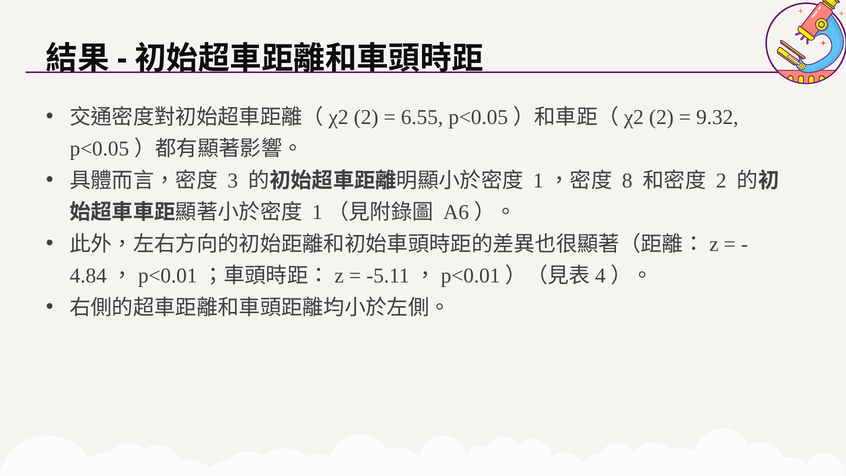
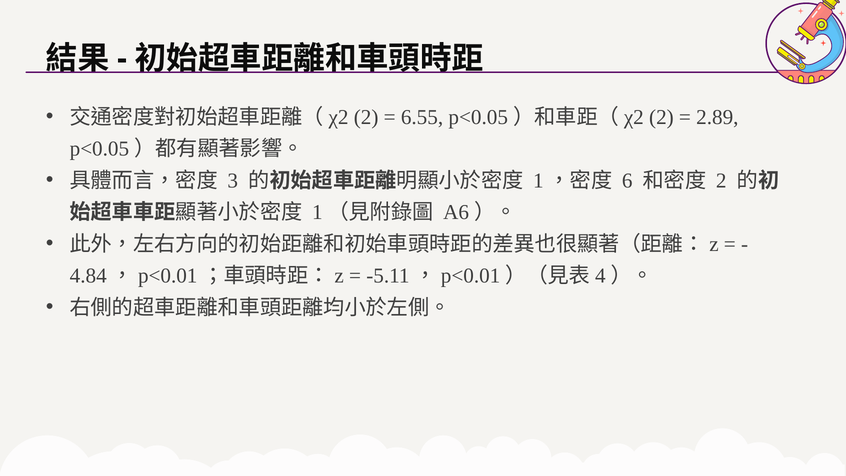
9.32: 9.32 -> 2.89
8: 8 -> 6
